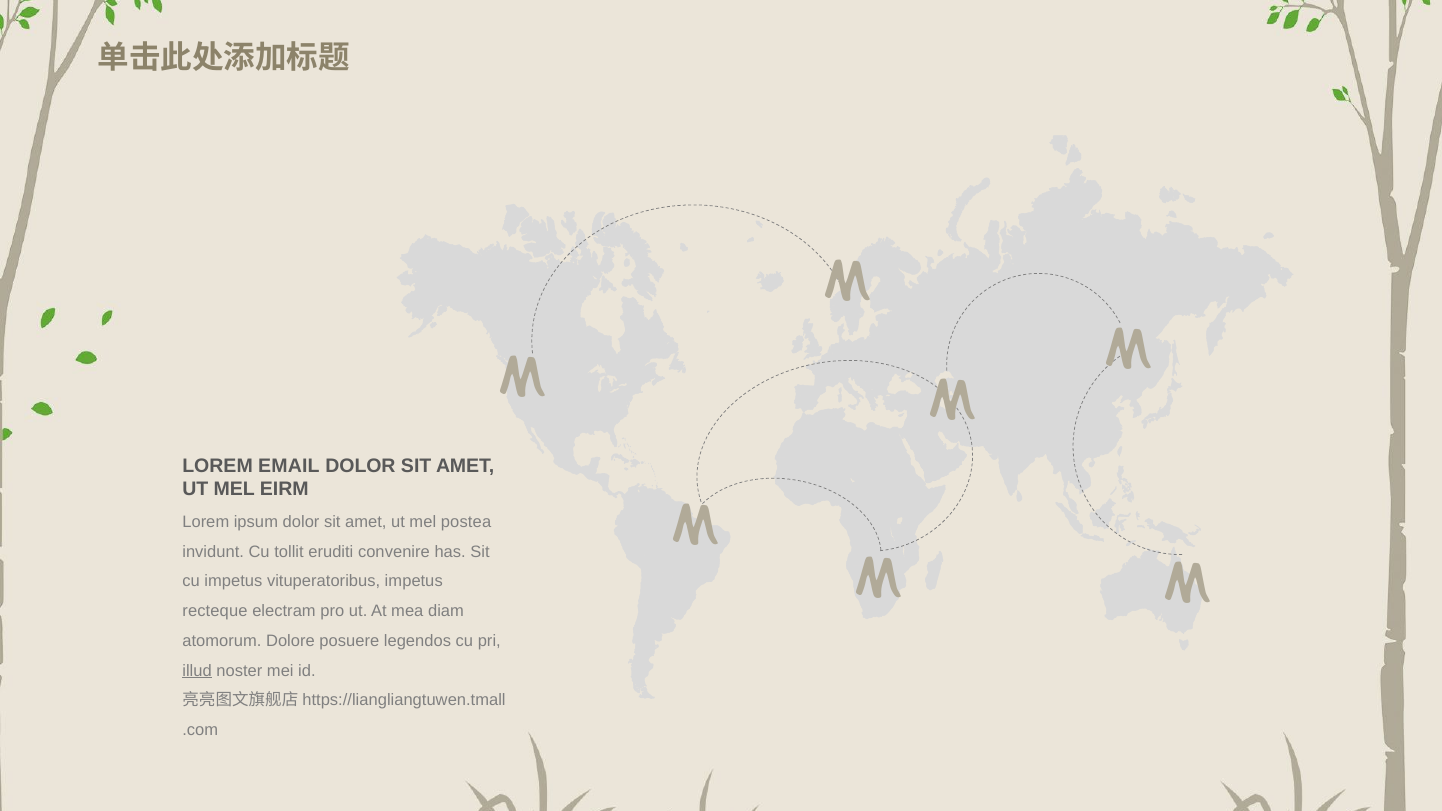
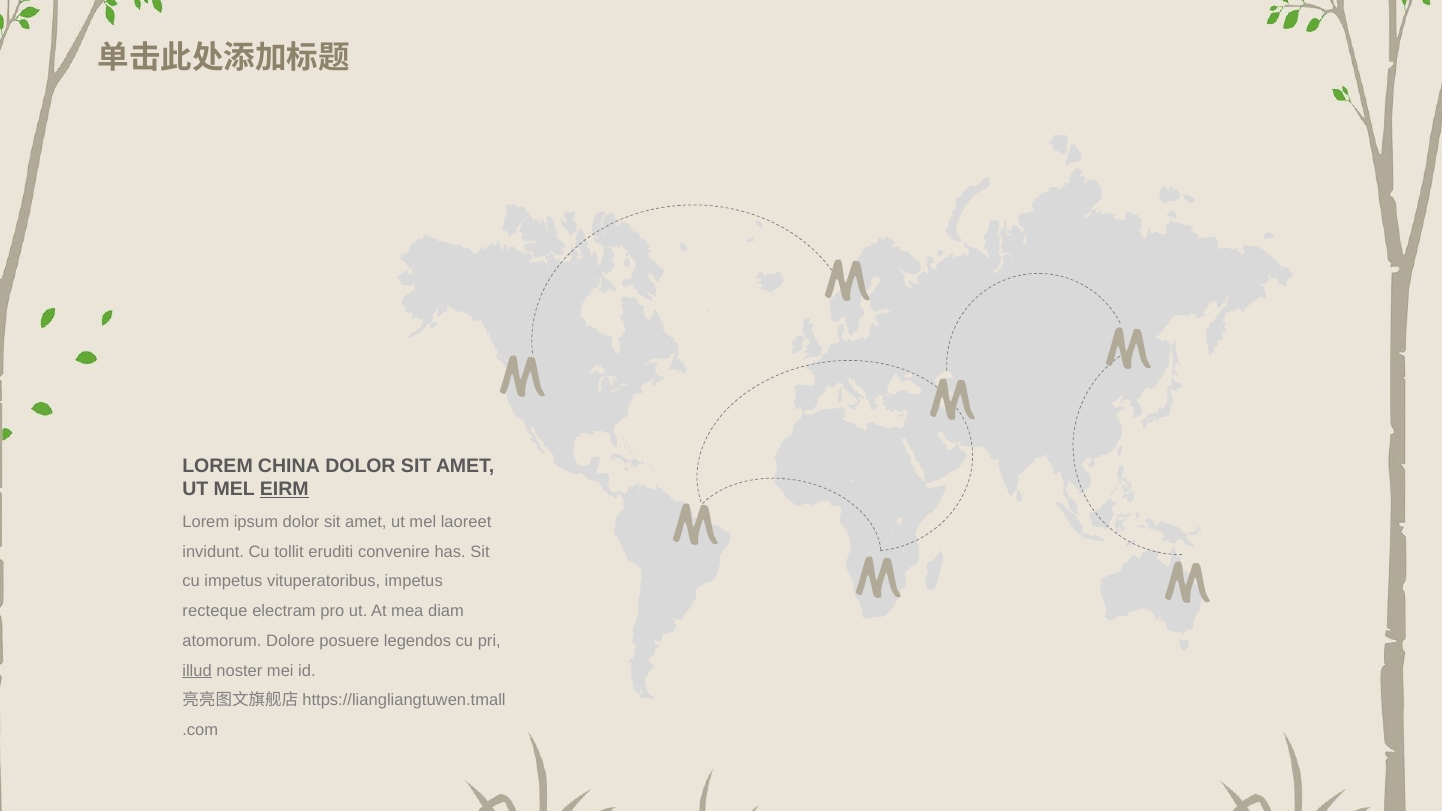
EMAIL: EMAIL -> CHINA
EIRM underline: none -> present
postea: postea -> laoreet
